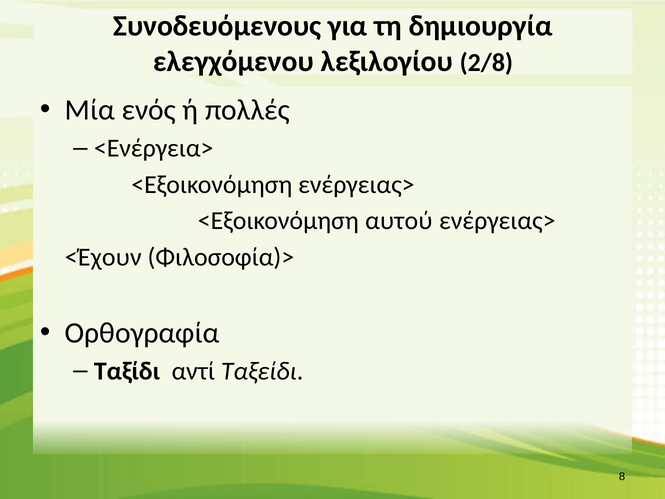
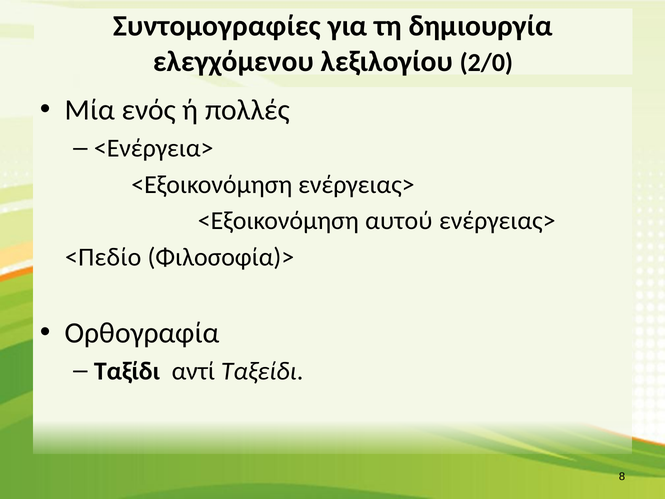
Συνοδευόμενους: Συνοδευόμενους -> Συντομογραφίες
2/8: 2/8 -> 2/0
<Έχουν: <Έχουν -> <Πεδίο
